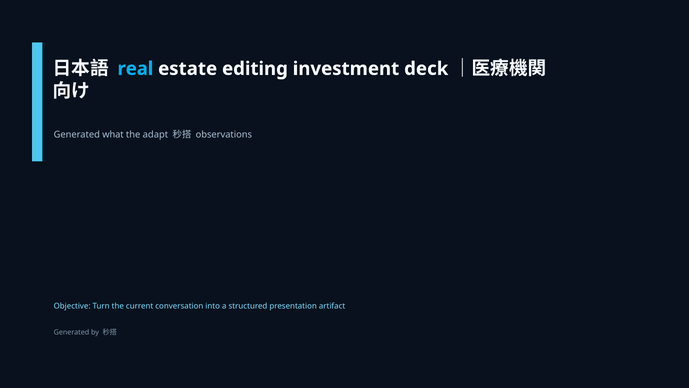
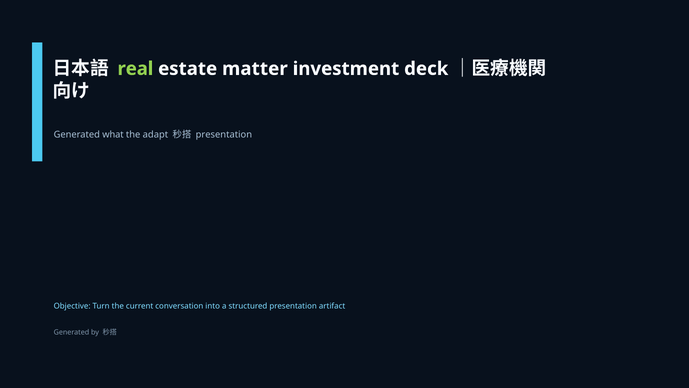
real colour: light blue -> light green
editing: editing -> matter
observations at (224, 134): observations -> presentation
